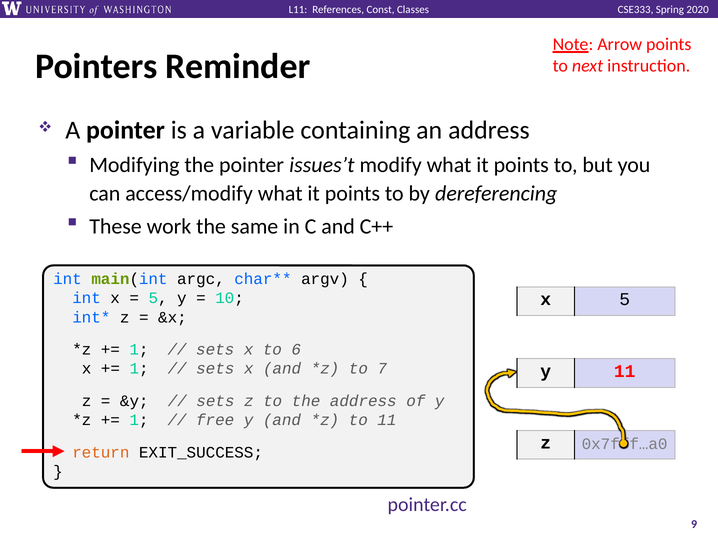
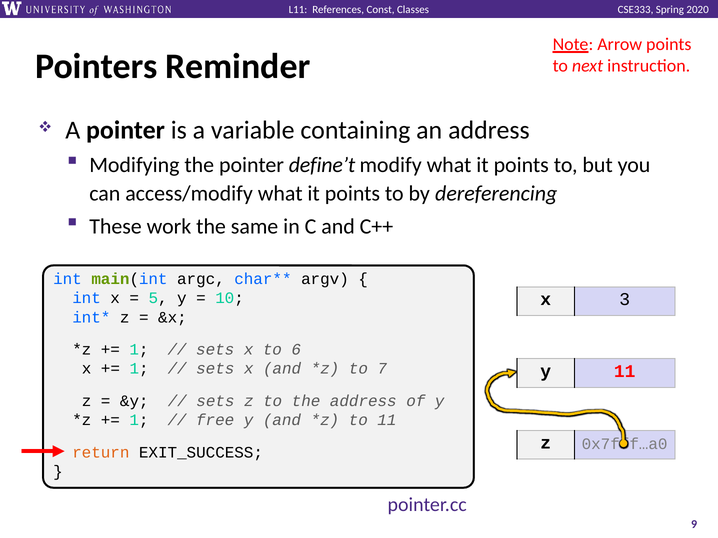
issues’t: issues’t -> define’t
x 5: 5 -> 3
